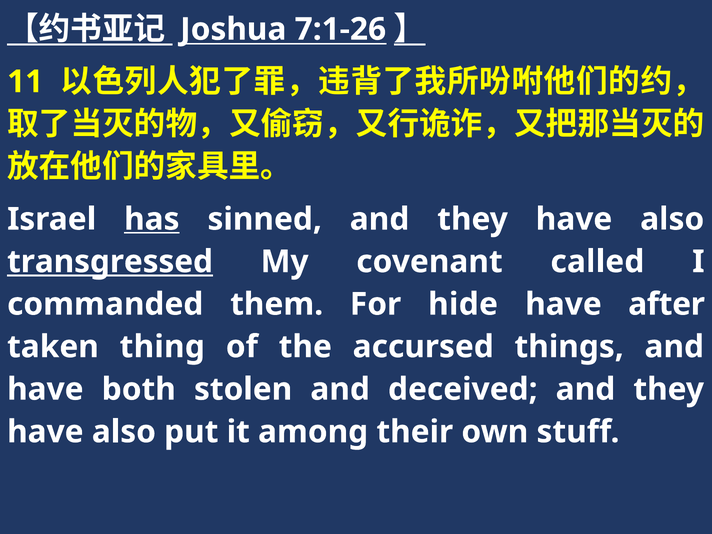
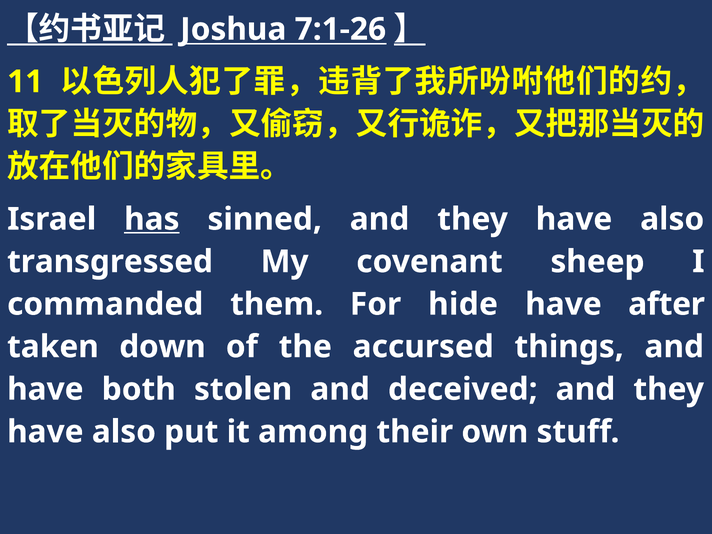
transgressed underline: present -> none
called: called -> sheep
thing: thing -> down
